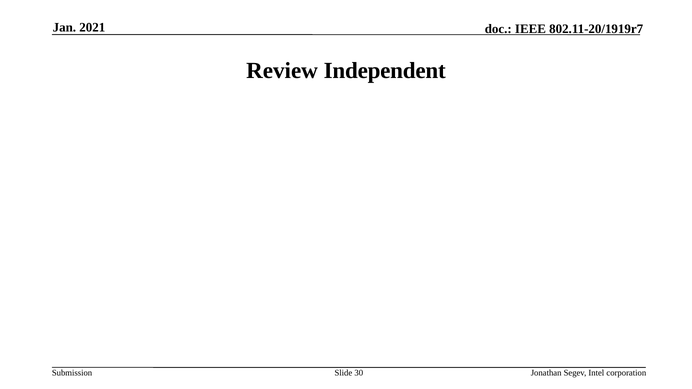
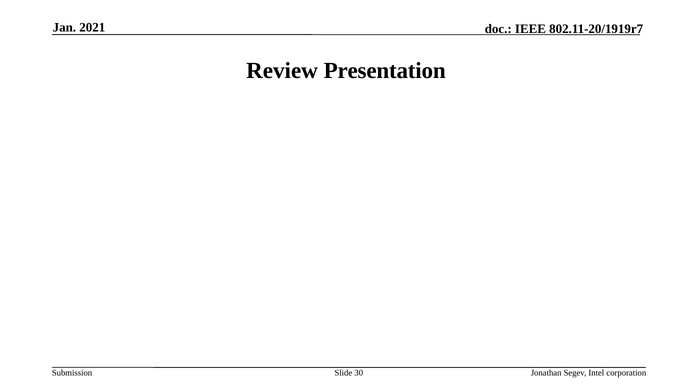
Independent: Independent -> Presentation
